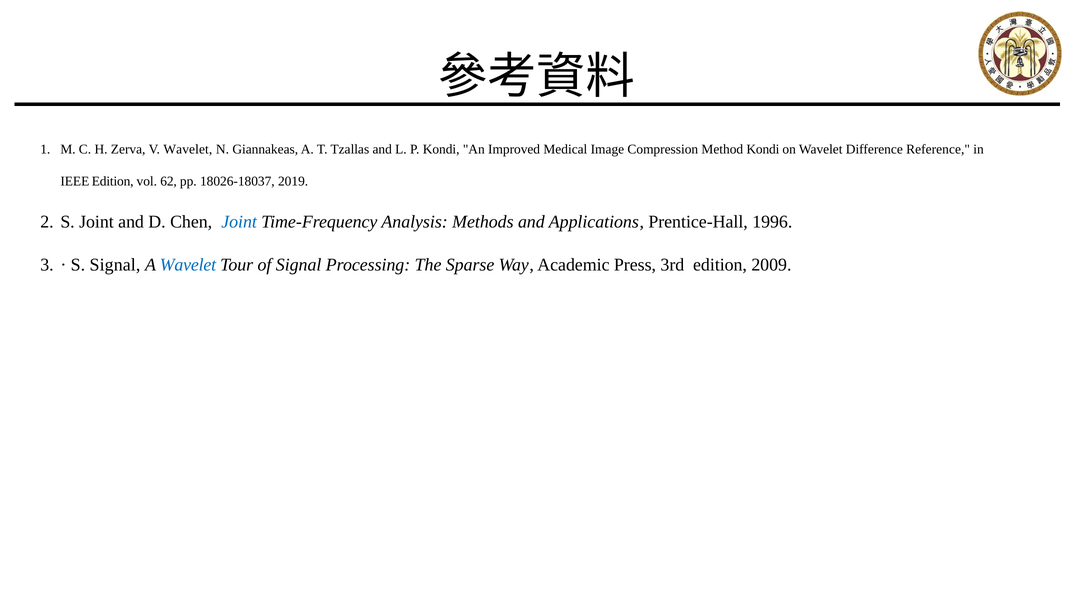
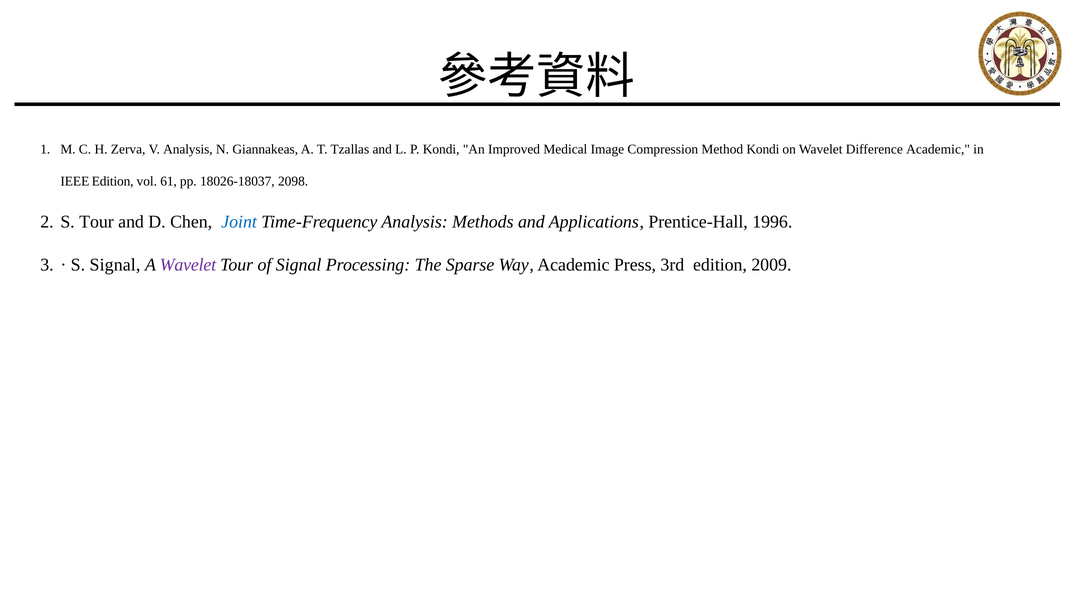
V Wavelet: Wavelet -> Analysis
Difference Reference: Reference -> Academic
62: 62 -> 61
2019: 2019 -> 2098
S Joint: Joint -> Tour
Wavelet at (188, 265) colour: blue -> purple
